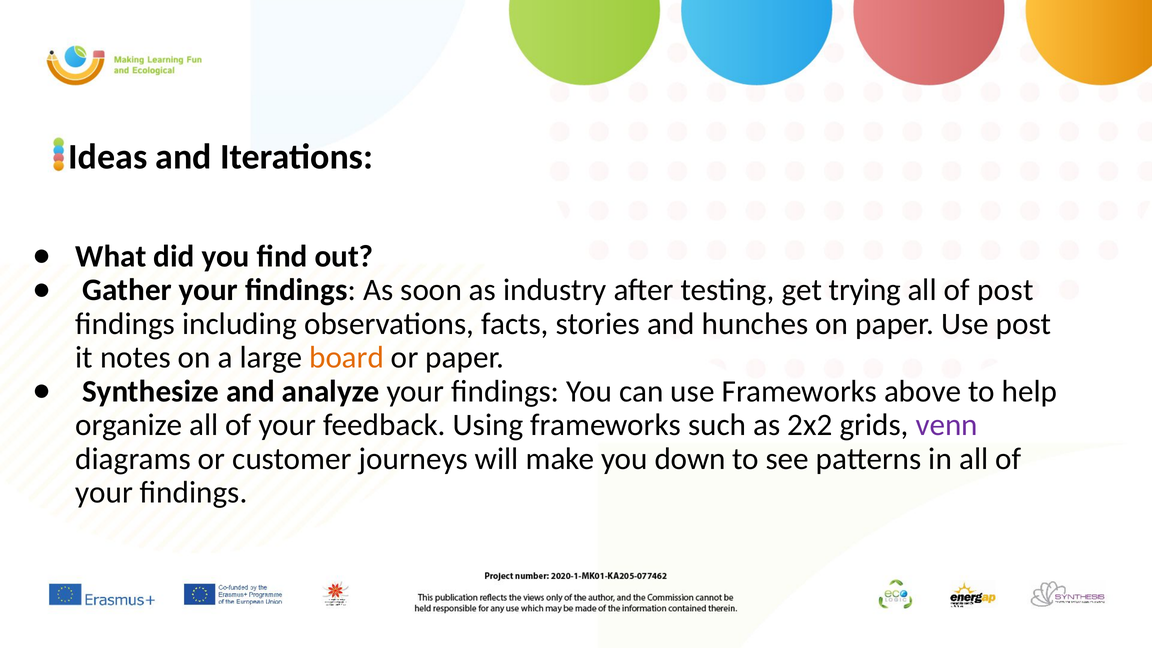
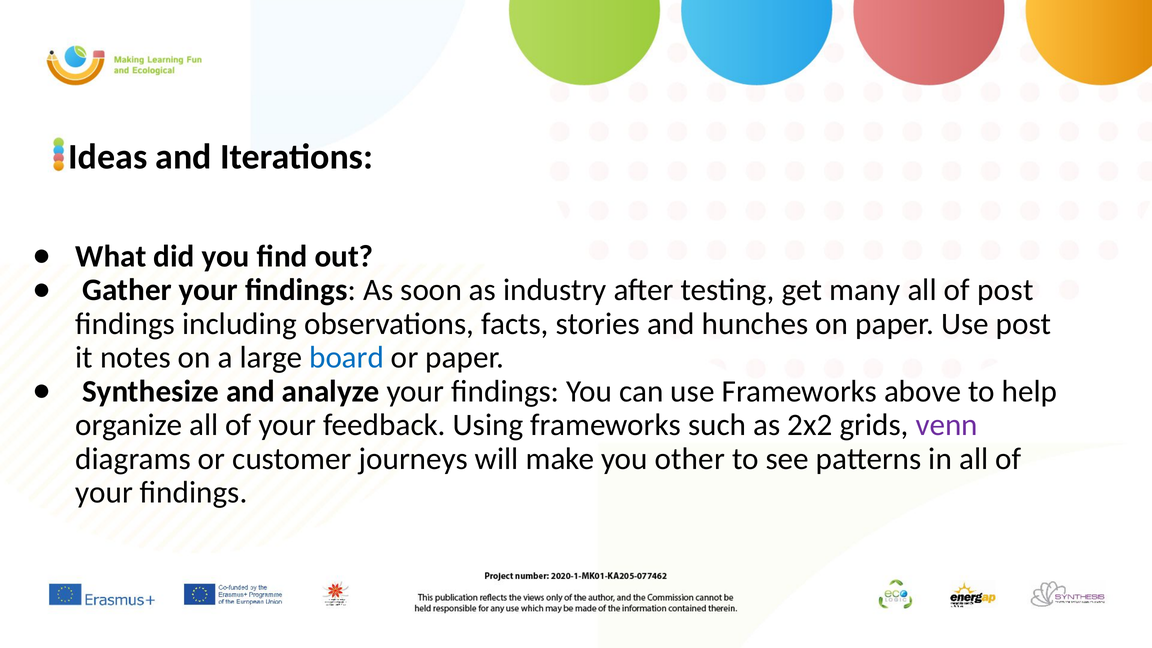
trying: trying -> many
board colour: orange -> blue
down: down -> other
